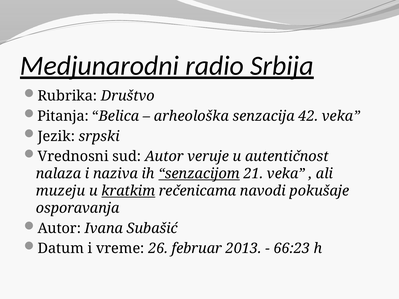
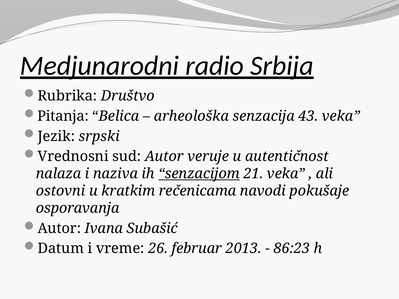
42: 42 -> 43
muzeju: muzeju -> ostovni
kratkim underline: present -> none
66:23: 66:23 -> 86:23
